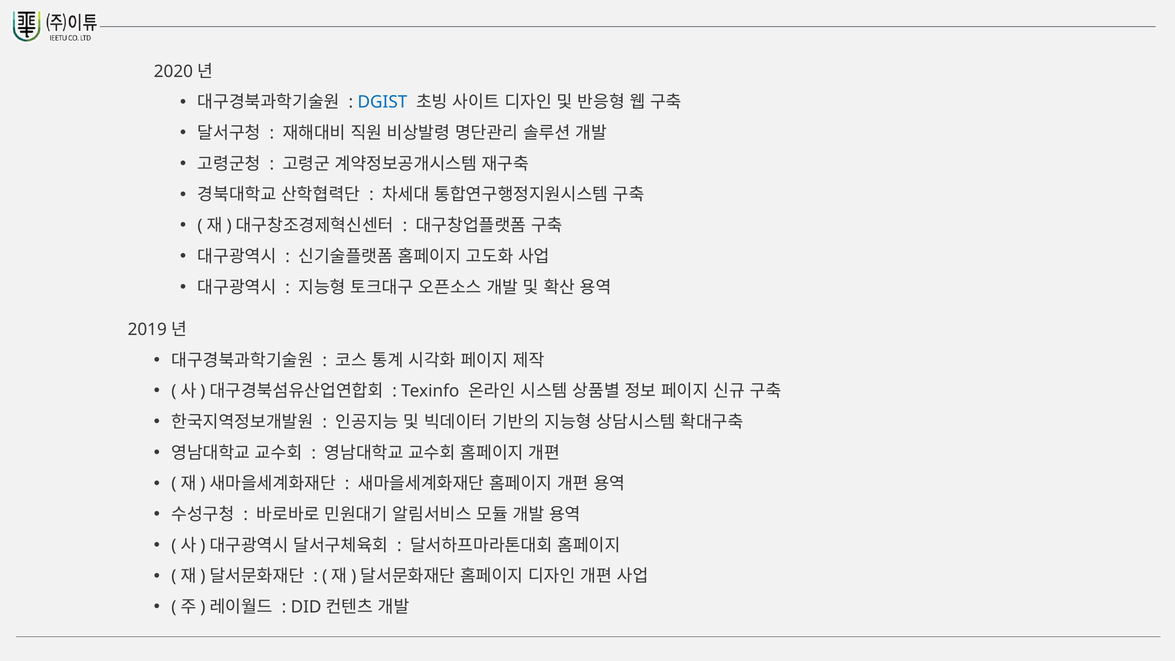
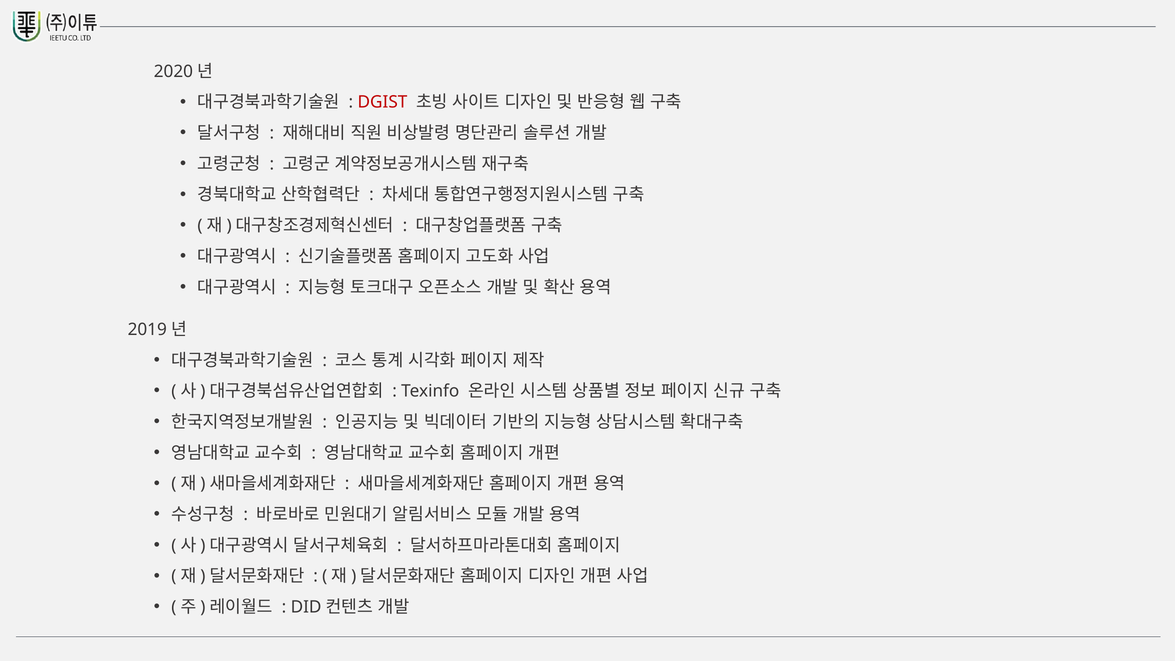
DGIST colour: blue -> red
